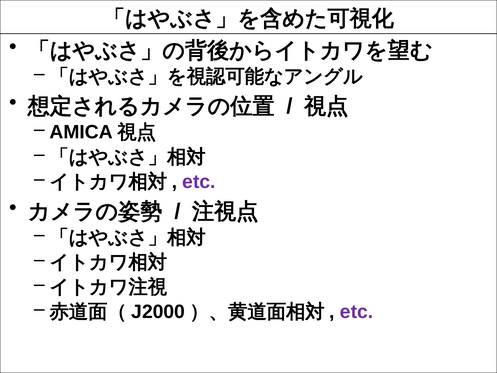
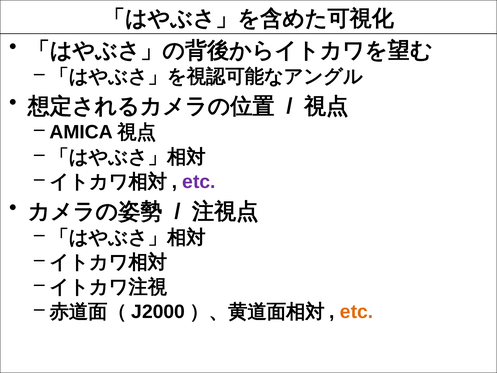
etc at (357, 311) colour: purple -> orange
